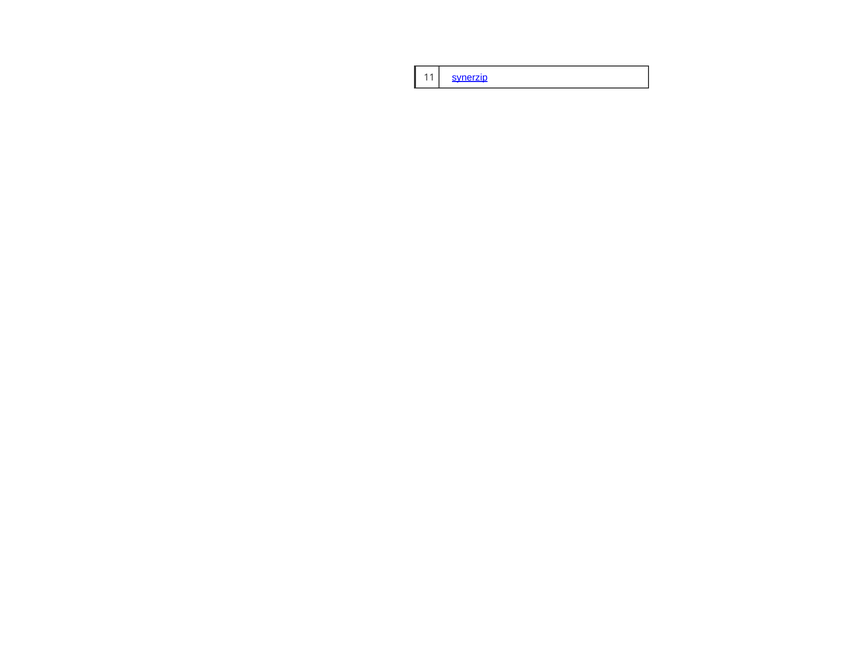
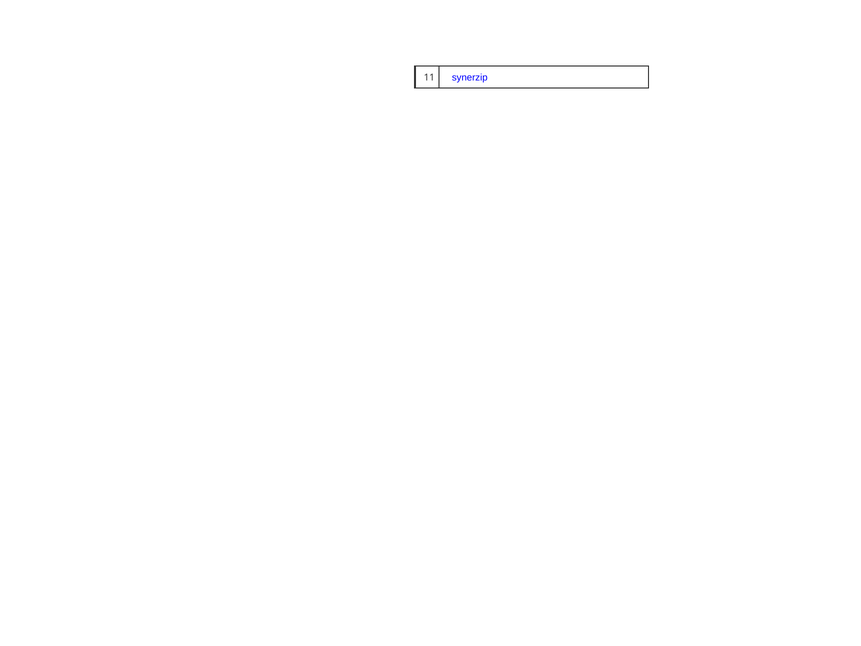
synerzip underline: present -> none
